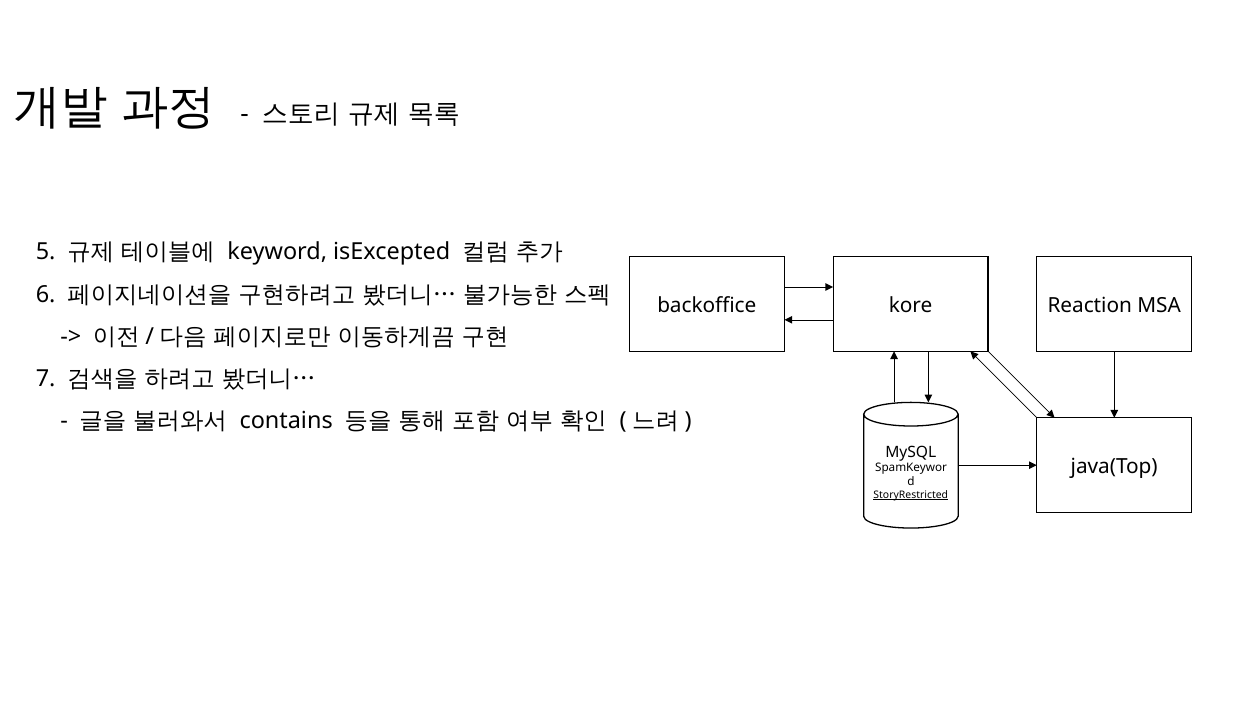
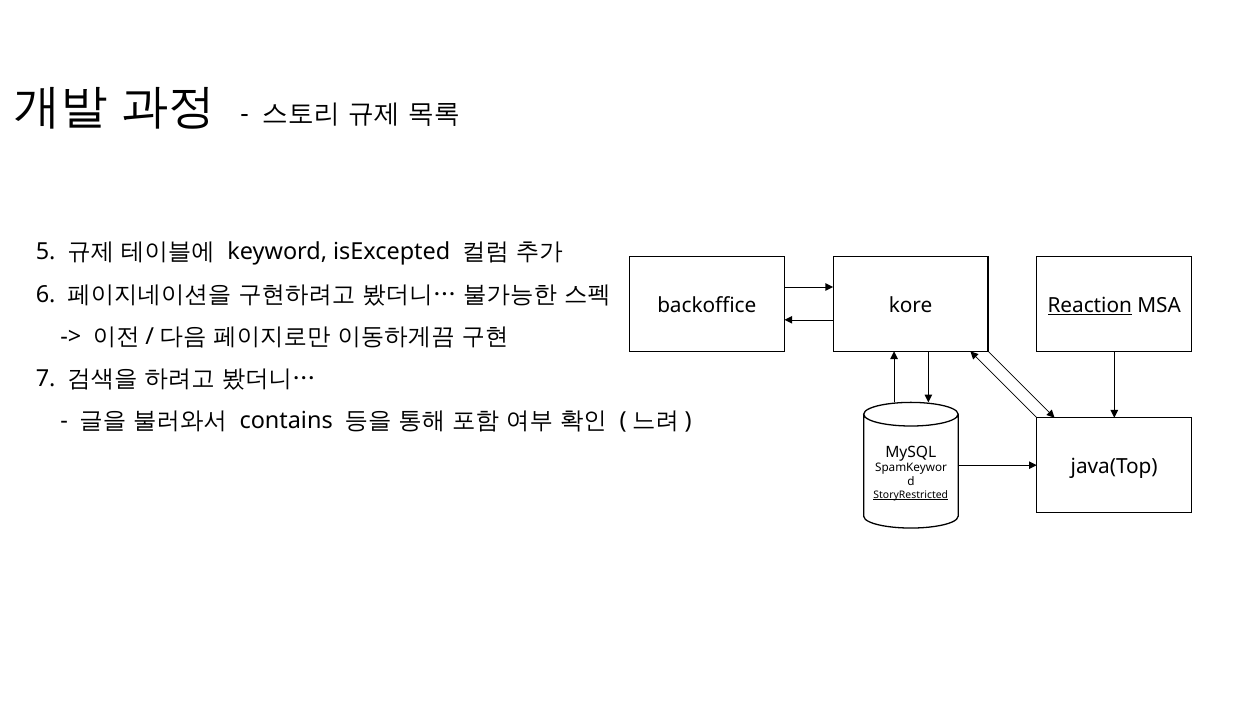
Reaction underline: none -> present
